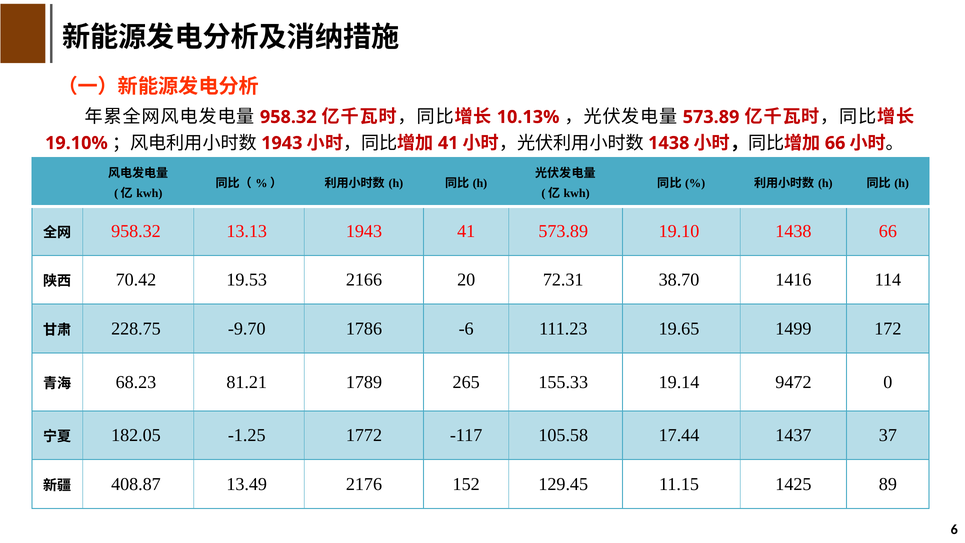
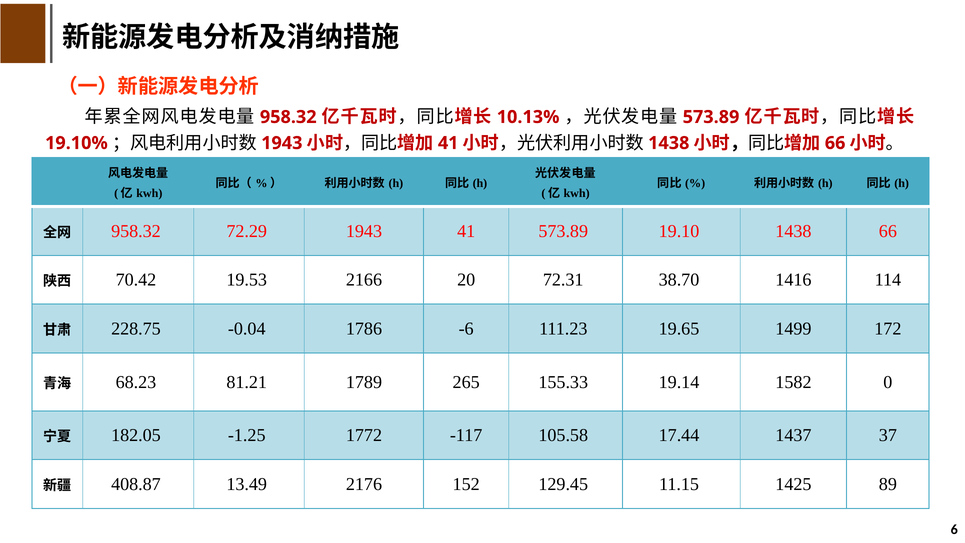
13.13: 13.13 -> 72.29
-9.70: -9.70 -> -0.04
9472: 9472 -> 1582
